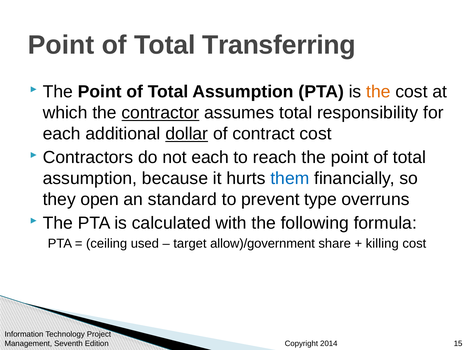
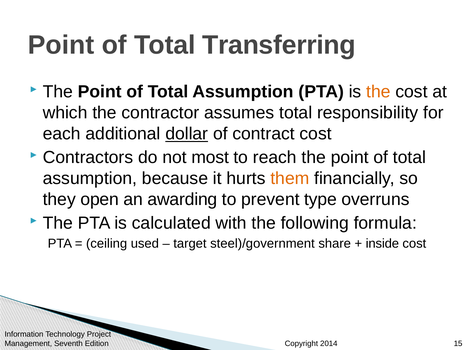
contractor underline: present -> none
not each: each -> most
them colour: blue -> orange
standard: standard -> awarding
allow)/government: allow)/government -> steel)/government
killing: killing -> inside
